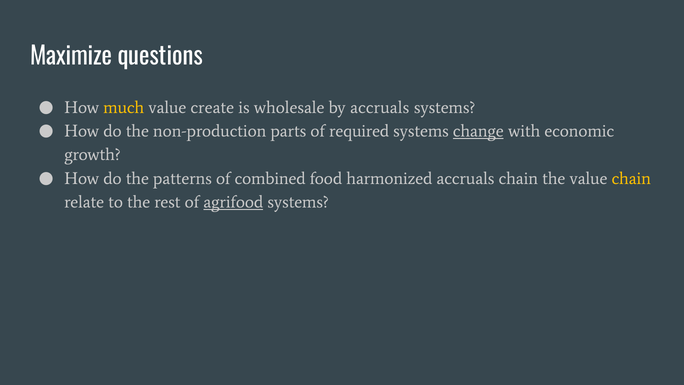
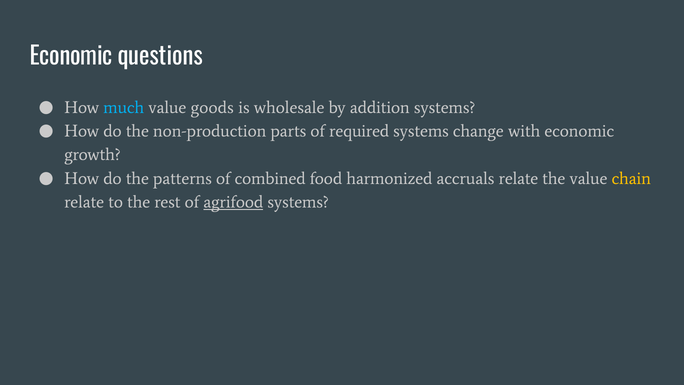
Maximize at (71, 57): Maximize -> Economic
much colour: yellow -> light blue
create: create -> goods
by accruals: accruals -> addition
change underline: present -> none
accruals chain: chain -> relate
